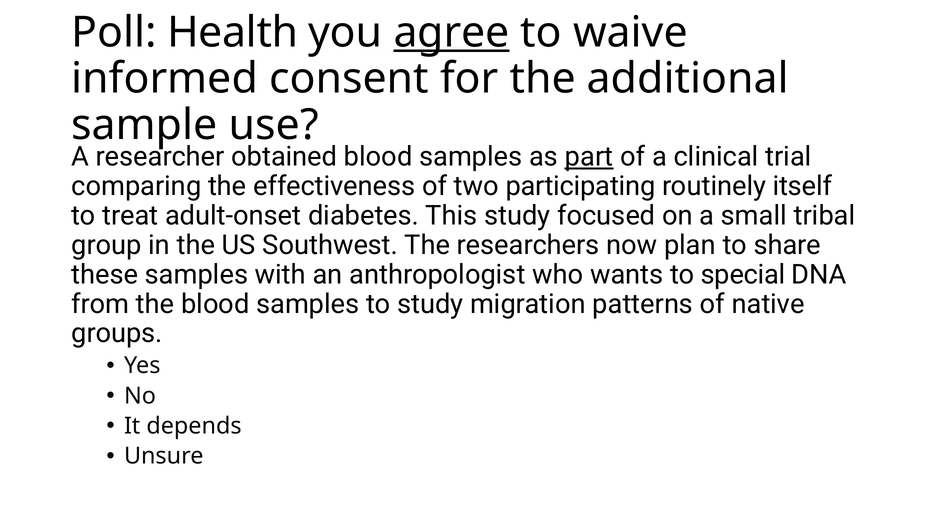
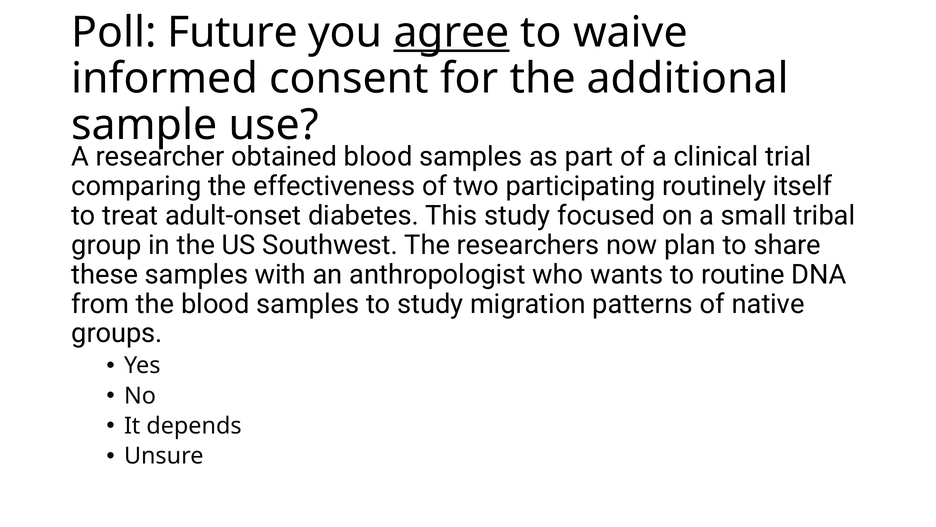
Health: Health -> Future
part underline: present -> none
special: special -> routine
